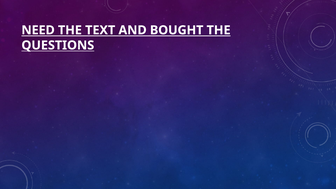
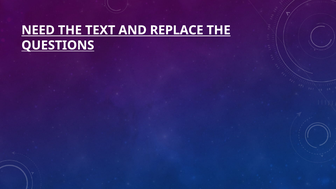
BOUGHT: BOUGHT -> REPLACE
